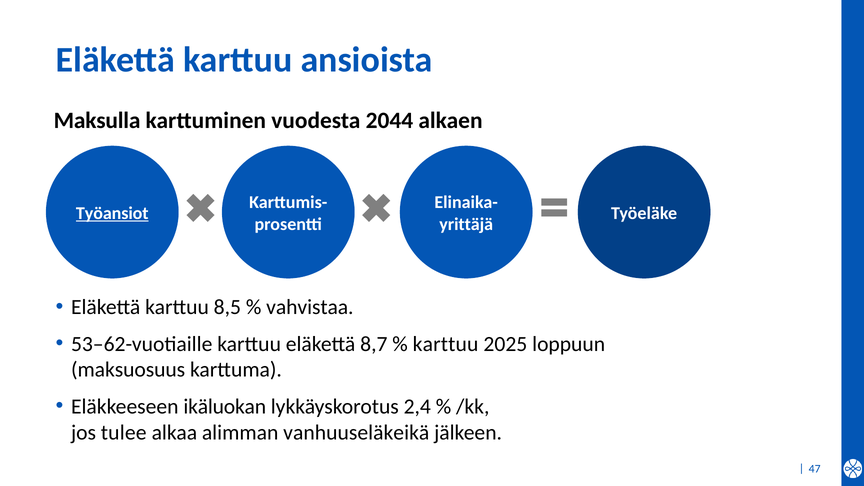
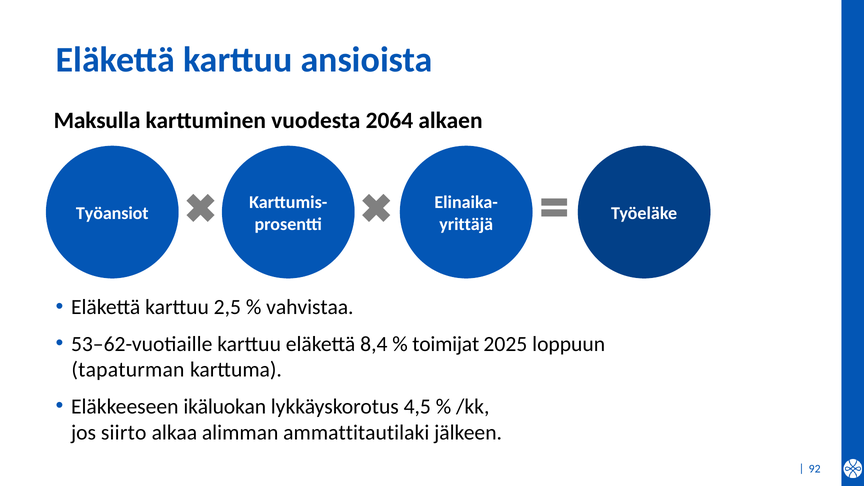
2044: 2044 -> 2064
Työansiot underline: present -> none
8,5: 8,5 -> 2,5
8,7: 8,7 -> 8,4
karttuu at (446, 344): karttuu -> toimijat
maksuosuus: maksuosuus -> tapaturman
2,4: 2,4 -> 4,5
tulee: tulee -> siirto
vanhuuseläkeikä: vanhuuseläkeikä -> ammattitautilaki
47: 47 -> 92
